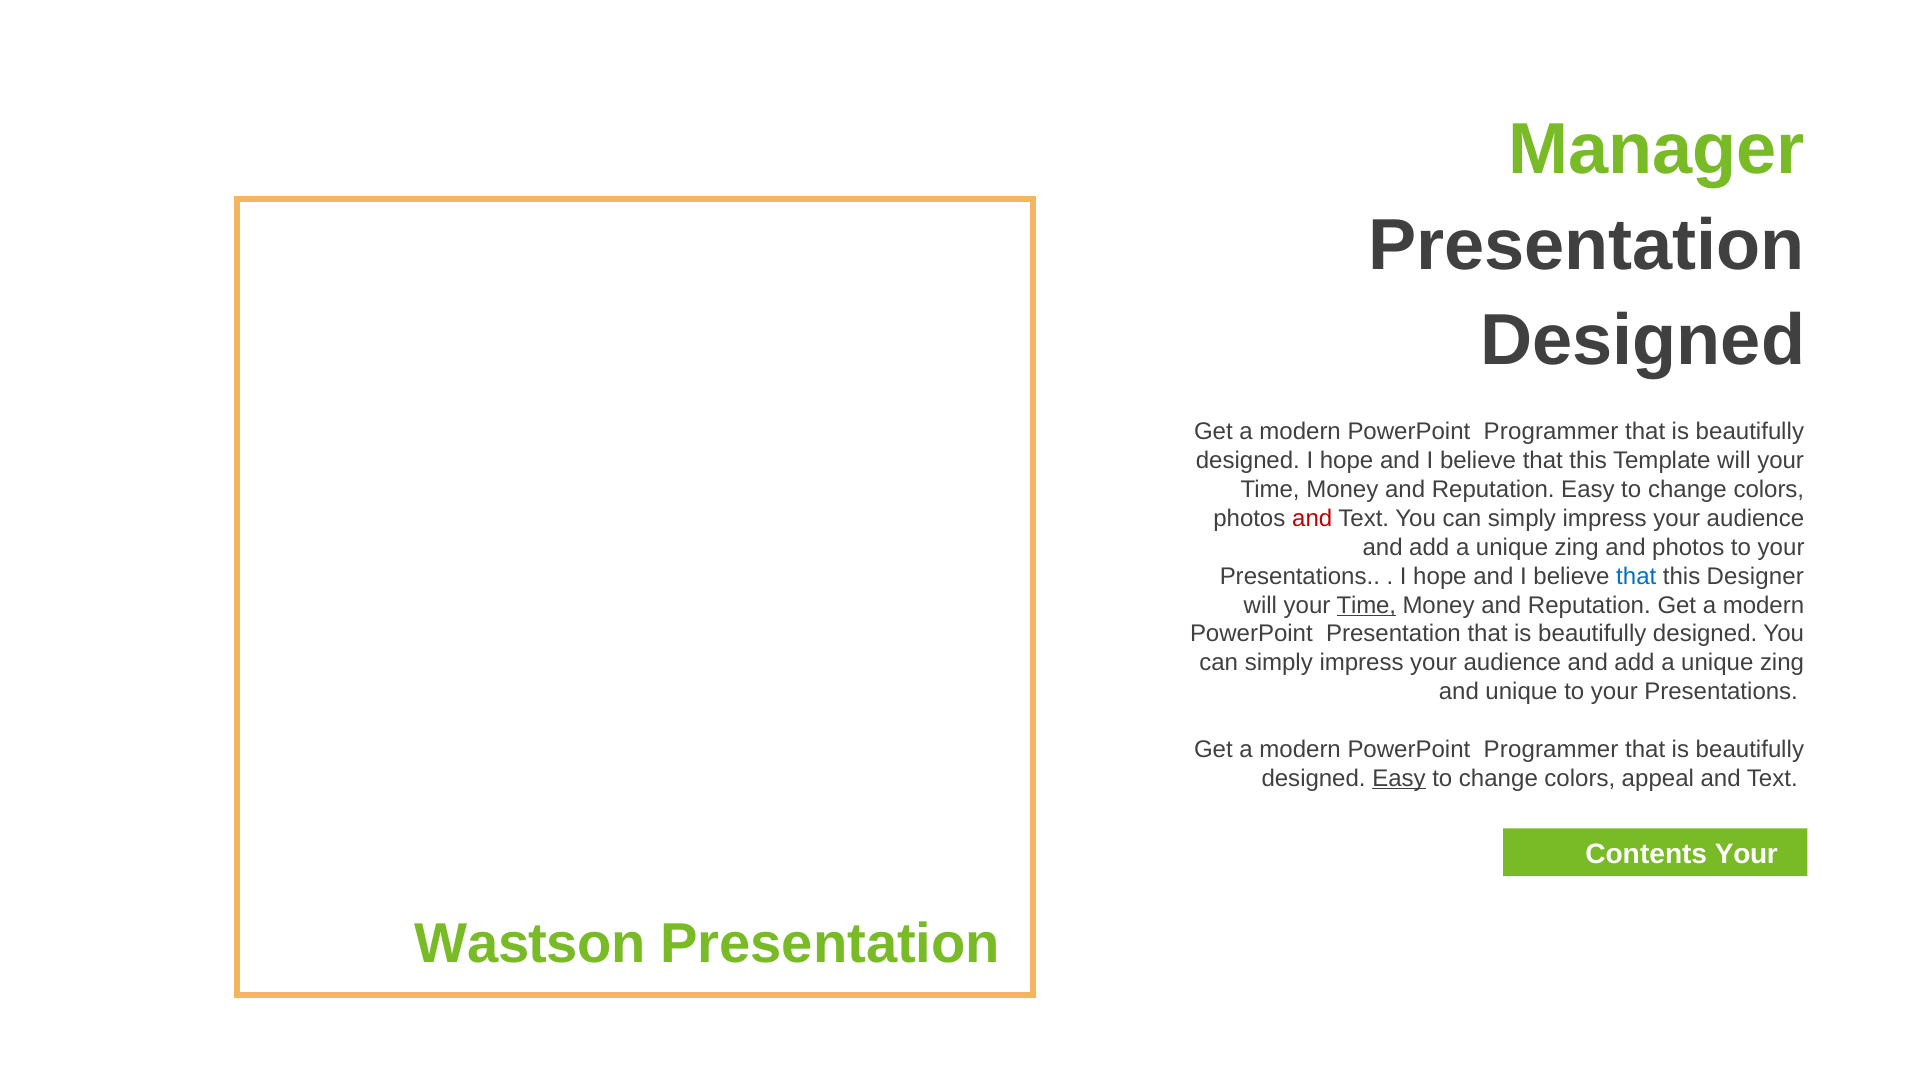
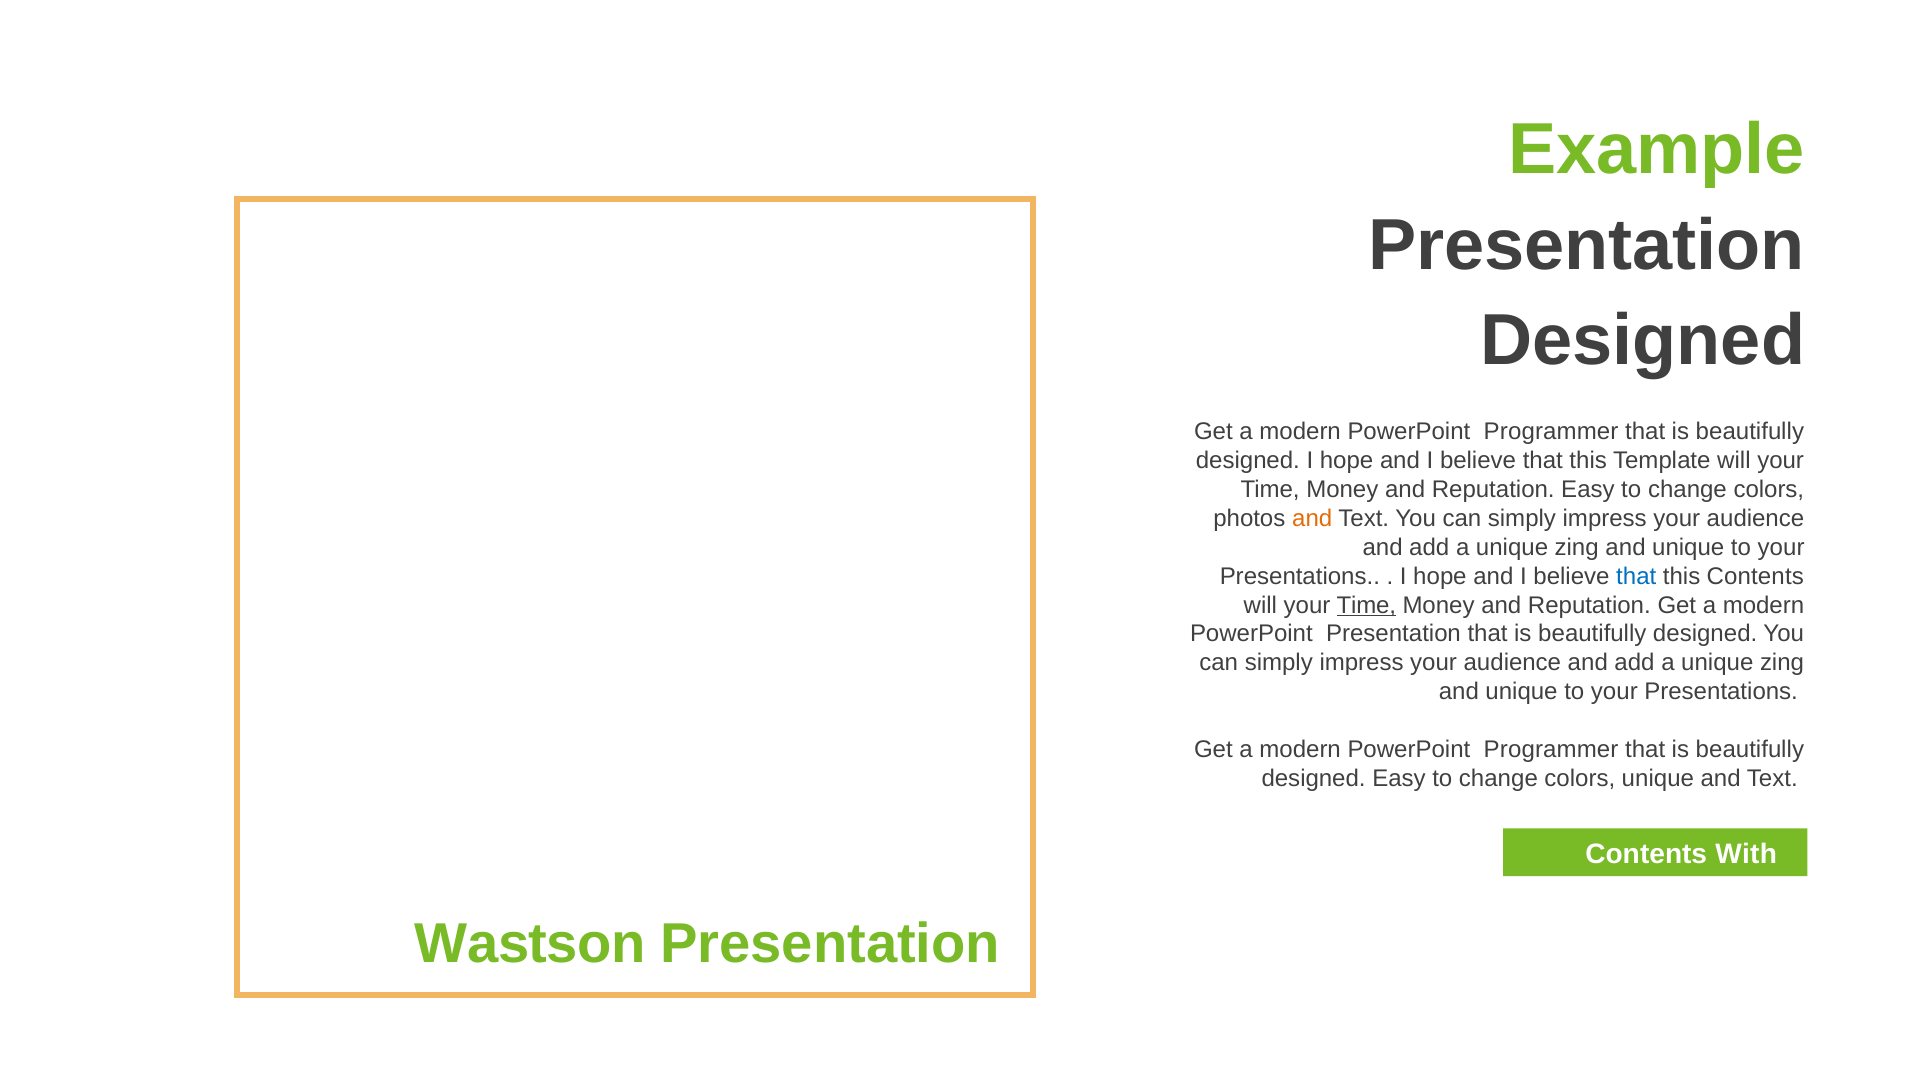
Manager: Manager -> Example
and at (1312, 518) colour: red -> orange
photos at (1688, 547): photos -> unique
this Designer: Designer -> Contents
Easy at (1399, 778) underline: present -> none
colors appeal: appeal -> unique
Contents Your: Your -> With
